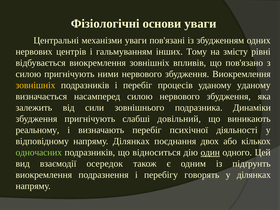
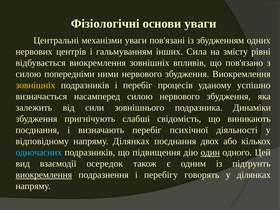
Тому: Тому -> Сила
силою пригнічують: пригнічують -> попередніми
уданому уданому: уданому -> успішно
довільний: довільний -> свідомість
реальному at (37, 130): реальному -> поєднання
одночасних colour: light green -> light blue
відноситься: відноситься -> підвищення
виокремлення at (44, 175) underline: none -> present
